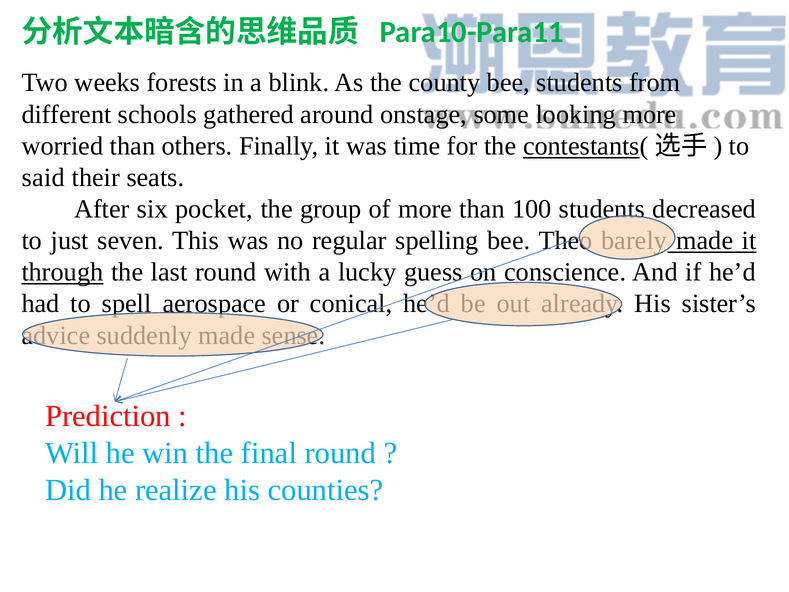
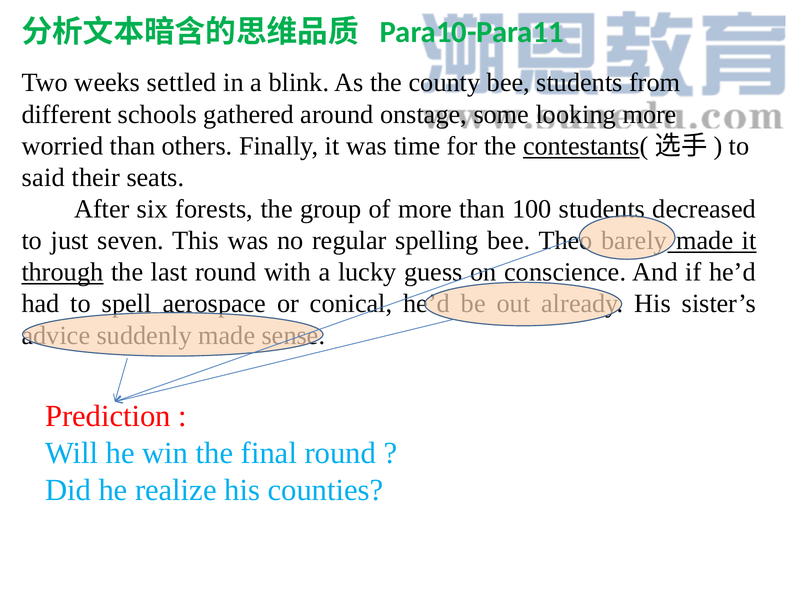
forests: forests -> settled
pocket: pocket -> forests
